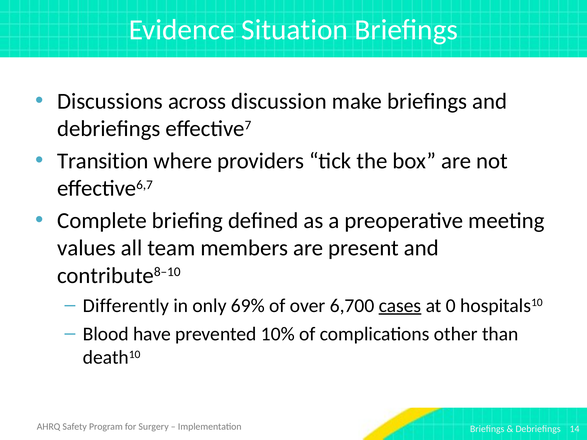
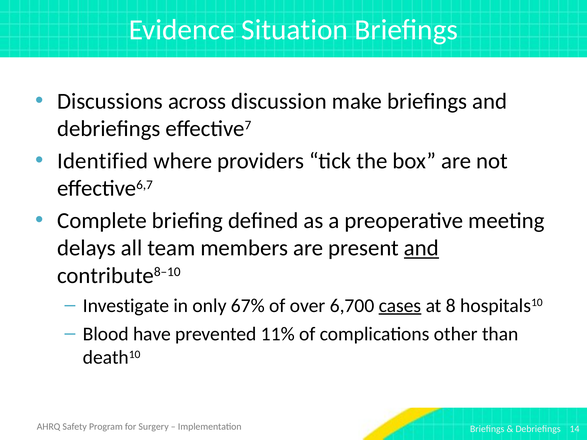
Transition: Transition -> Identified
values: values -> delays
and at (421, 248) underline: none -> present
Differently: Differently -> Investigate
69%: 69% -> 67%
0: 0 -> 8
10%: 10% -> 11%
